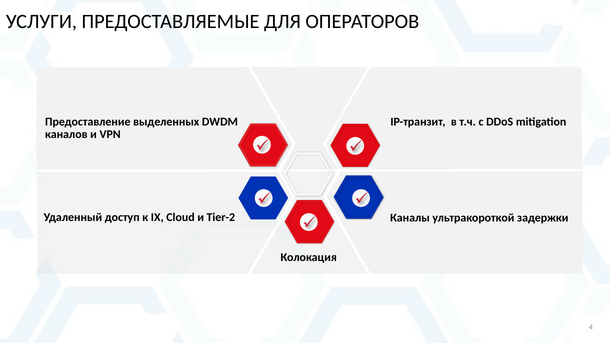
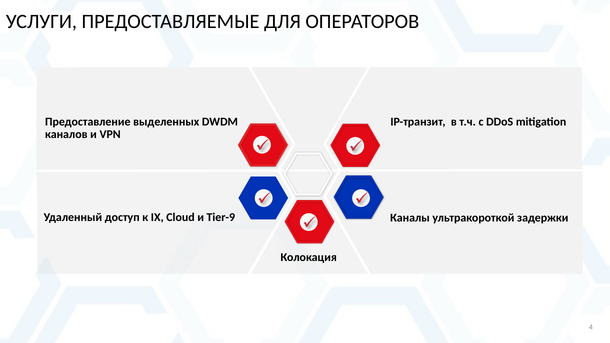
Tier-2: Tier-2 -> Tier-9
